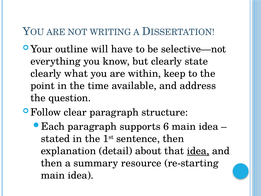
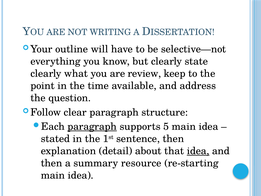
within: within -> review
paragraph at (92, 126) underline: none -> present
6: 6 -> 5
